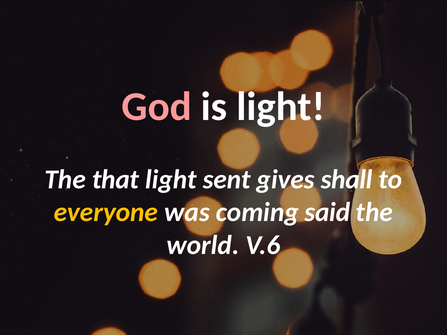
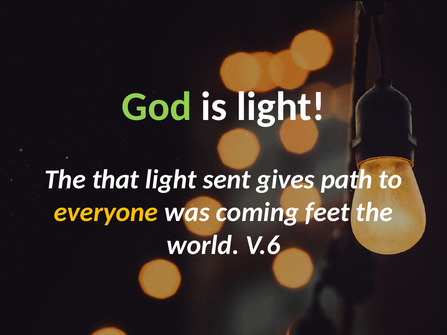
God colour: pink -> light green
shall: shall -> path
said: said -> feet
